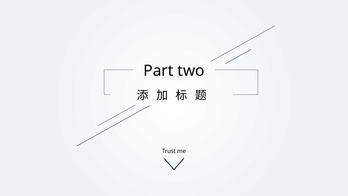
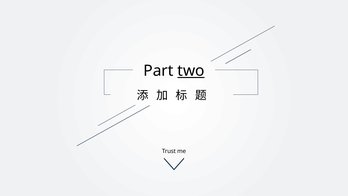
two underline: none -> present
